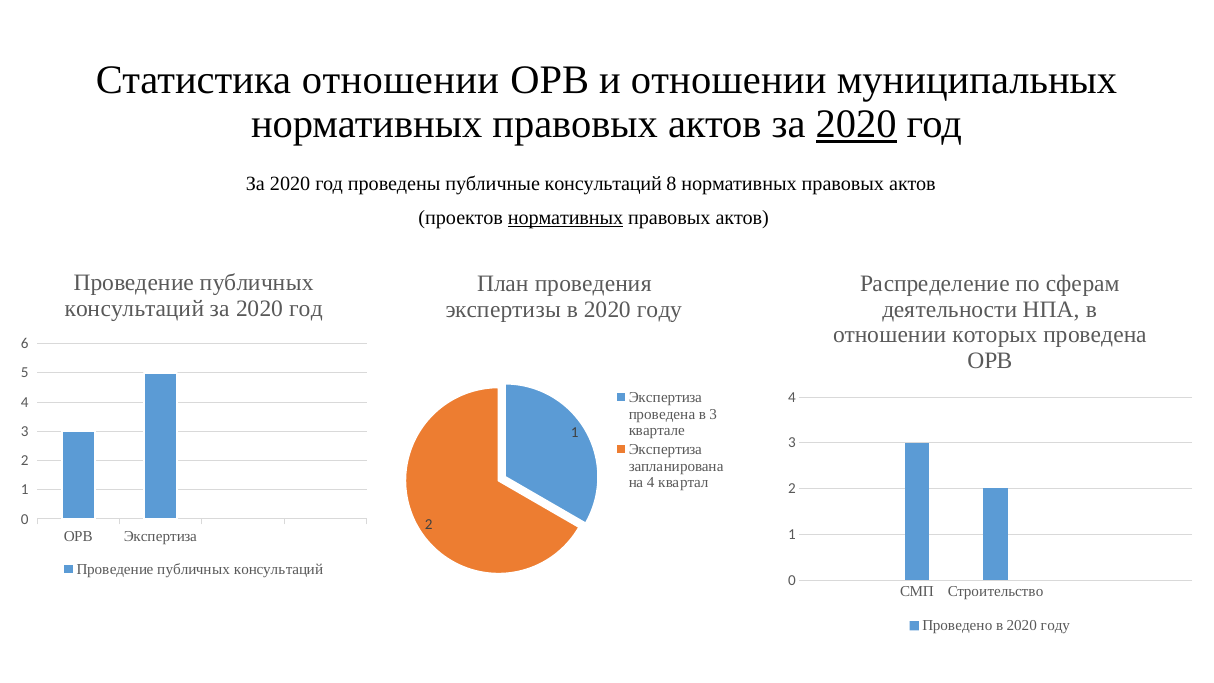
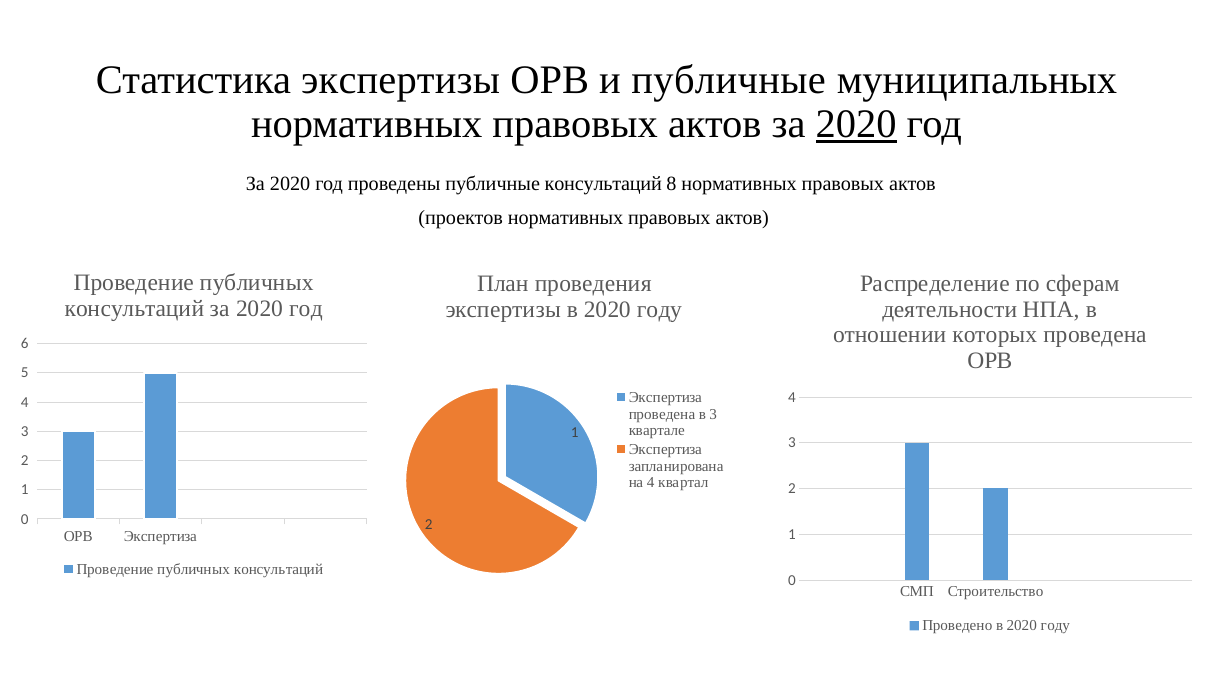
Статистика отношении: отношении -> экспертизы
и отношении: отношении -> публичные
нормативных at (566, 218) underline: present -> none
